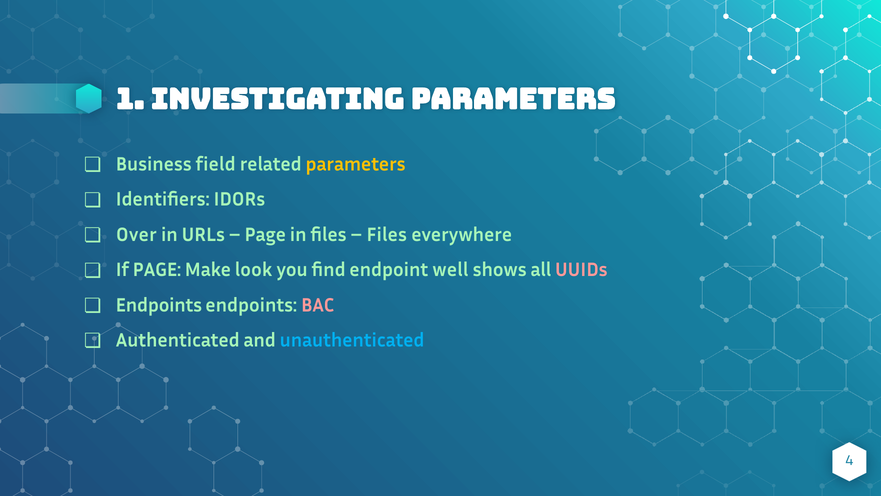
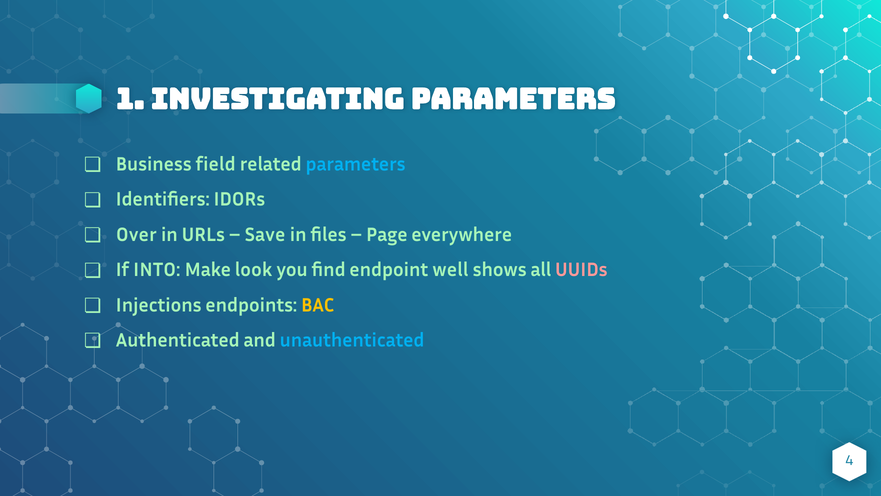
parameters at (356, 164) colour: yellow -> light blue
Page at (265, 235): Page -> Save
Files at (387, 235): Files -> Page
If PAGE: PAGE -> INTO
Endpoints at (159, 305): Endpoints -> Injections
BAC colour: pink -> yellow
